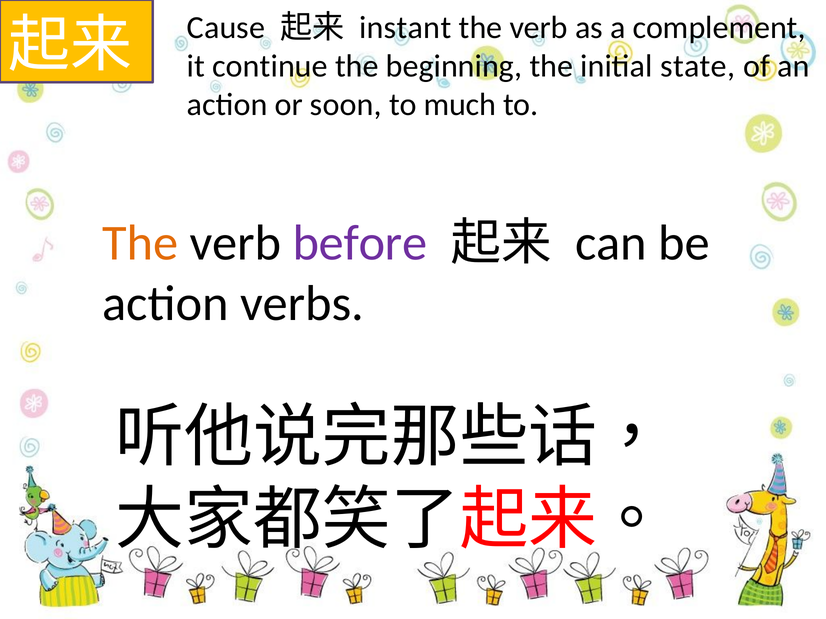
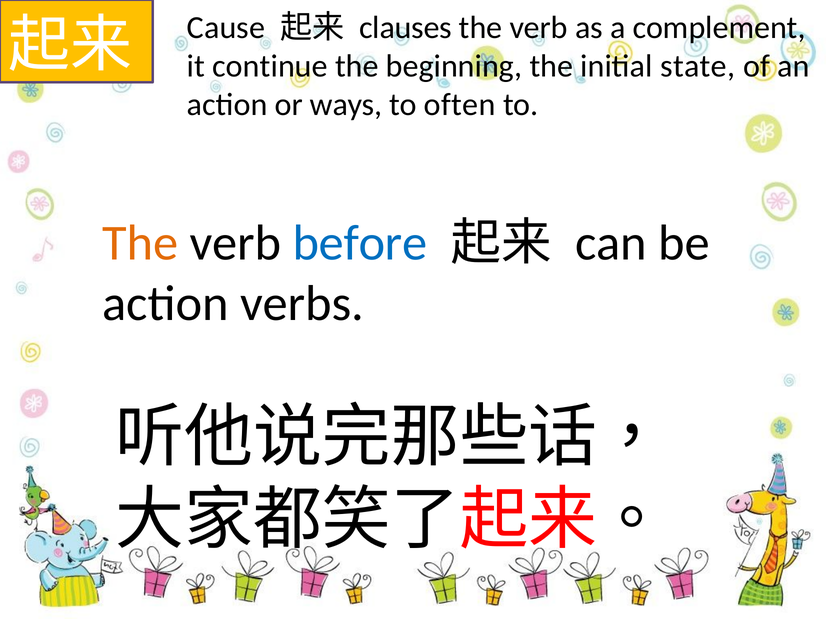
instant: instant -> clauses
soon: soon -> ways
much: much -> often
before colour: purple -> blue
